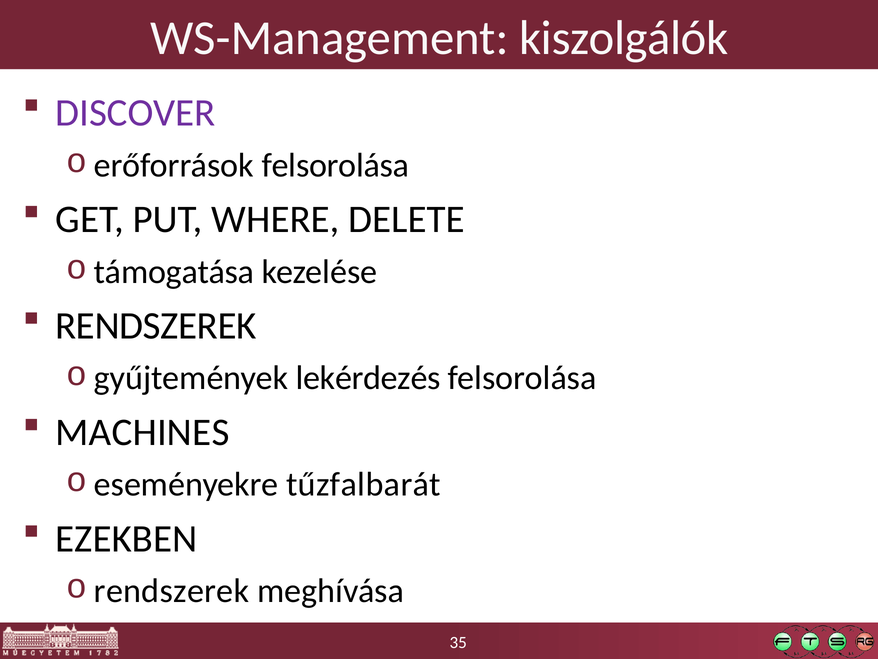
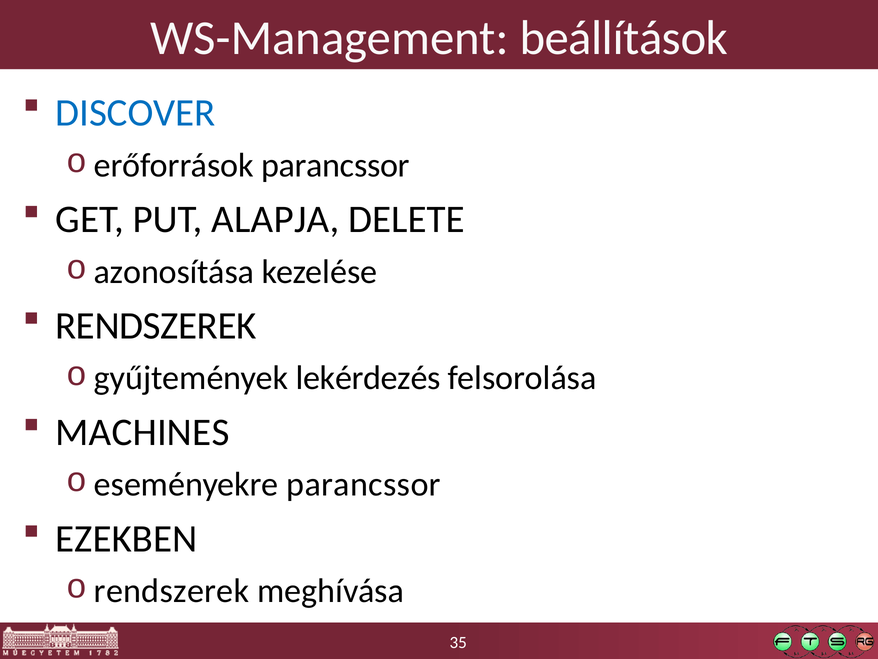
kiszolgálók: kiszolgálók -> beállítások
DISCOVER colour: purple -> blue
erőforrások felsorolása: felsorolása -> parancssor
WHERE: WHERE -> ALAPJA
támogatása: támogatása -> azonosítása
eseményekre tűzfalbarát: tűzfalbarát -> parancssor
